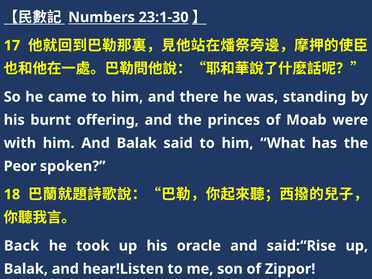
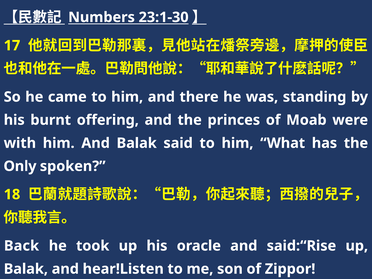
Peor: Peor -> Only
